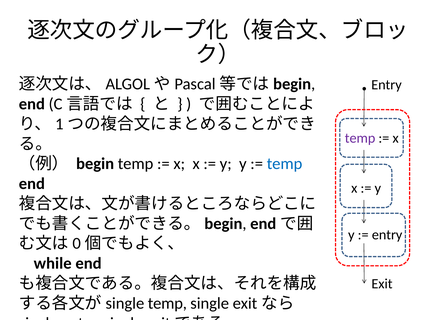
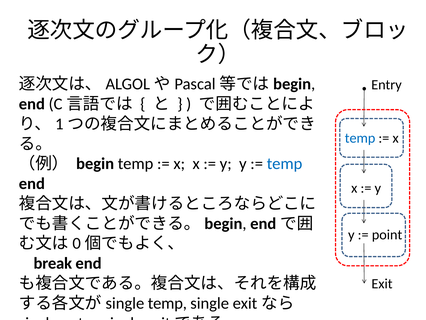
temp at (360, 138) colour: purple -> blue
entry at (387, 235): entry -> point
while: while -> break
